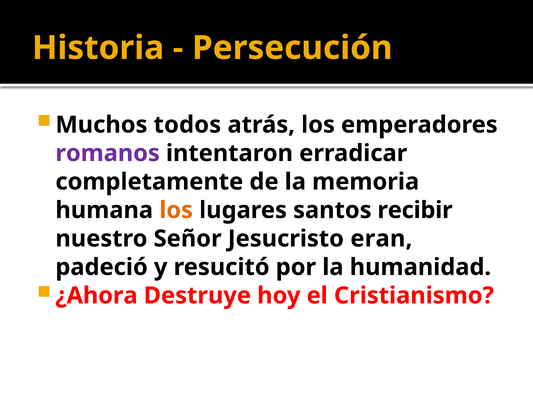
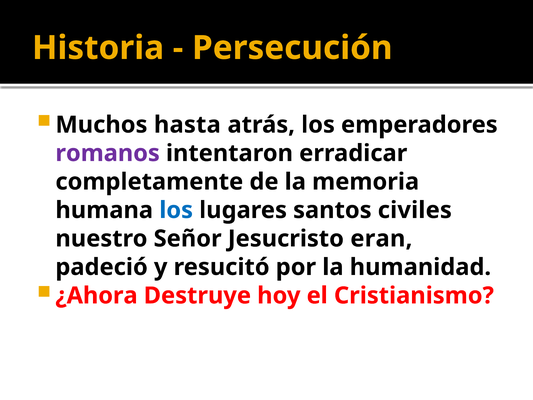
todos: todos -> hasta
los at (176, 210) colour: orange -> blue
recibir: recibir -> civiles
